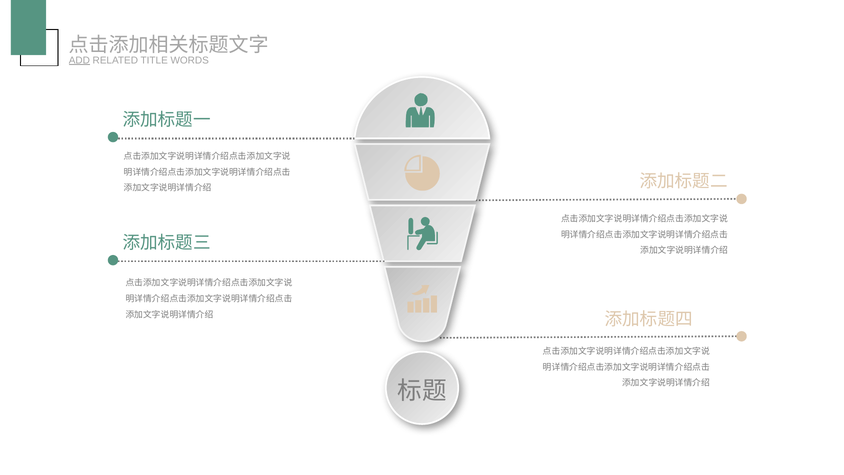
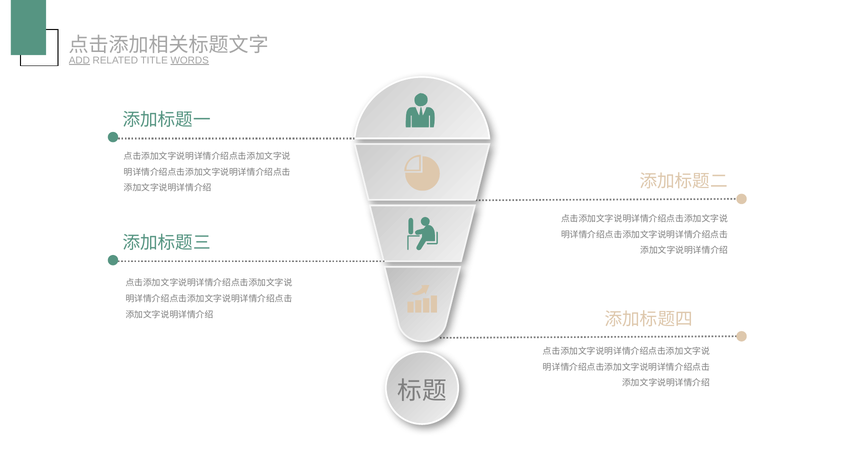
WORDS underline: none -> present
